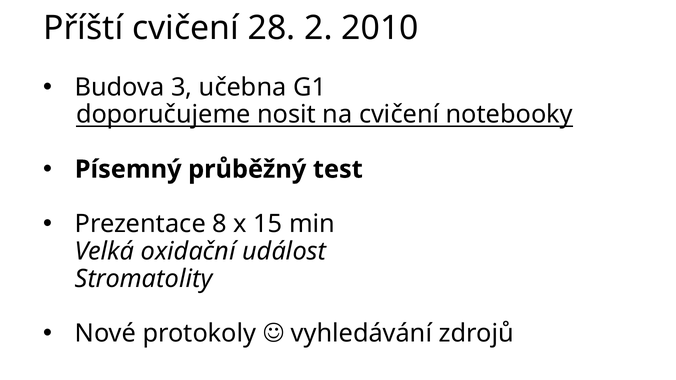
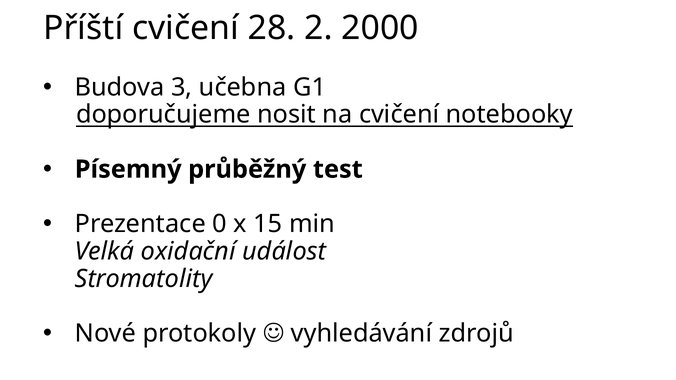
2010: 2010 -> 2000
8: 8 -> 0
